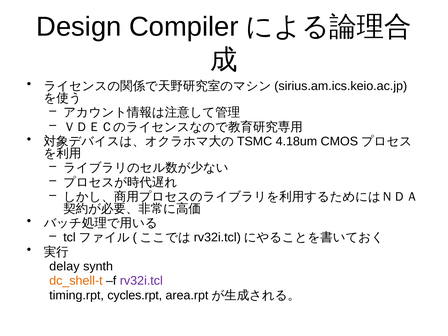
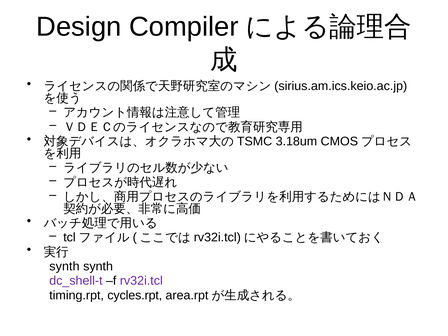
4.18um: 4.18um -> 3.18um
delay at (64, 266): delay -> synth
dc_shell-t colour: orange -> purple
